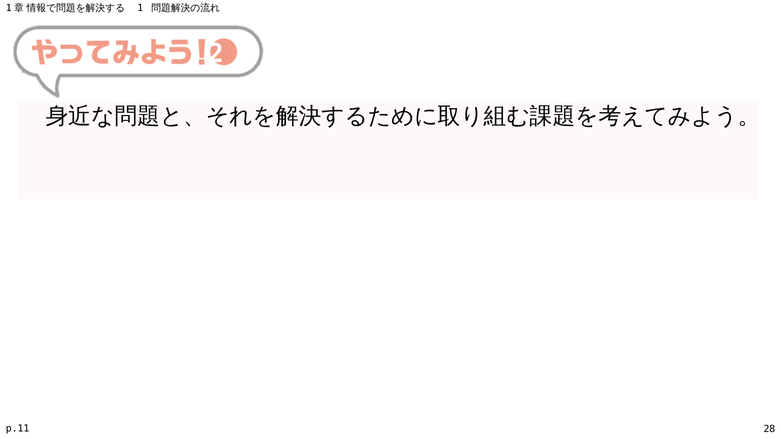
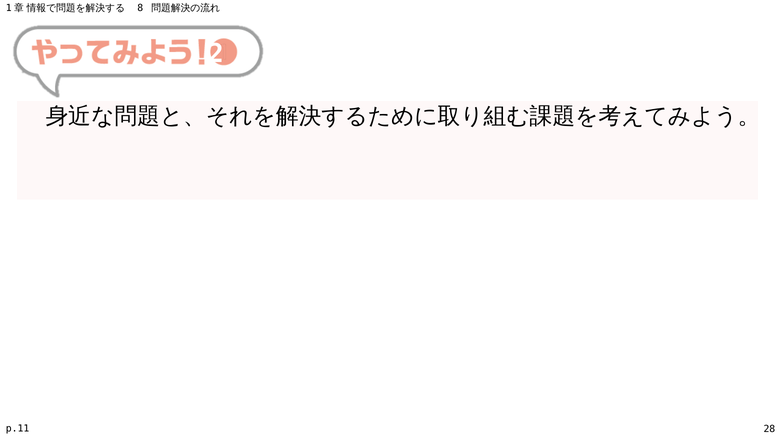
1: 1 -> 8
